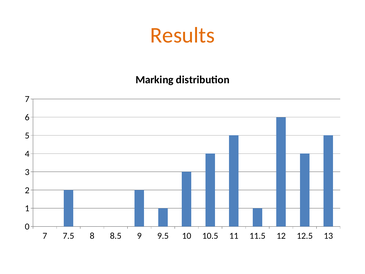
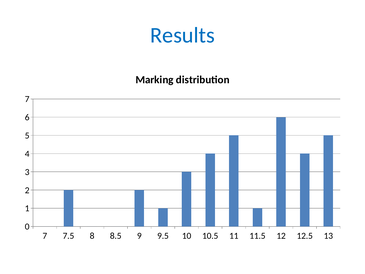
Results colour: orange -> blue
